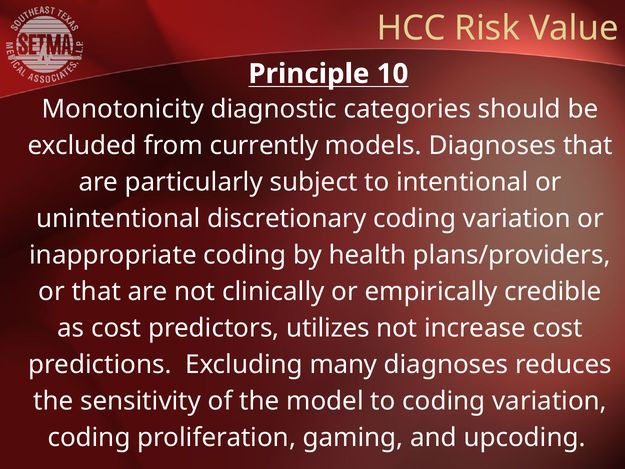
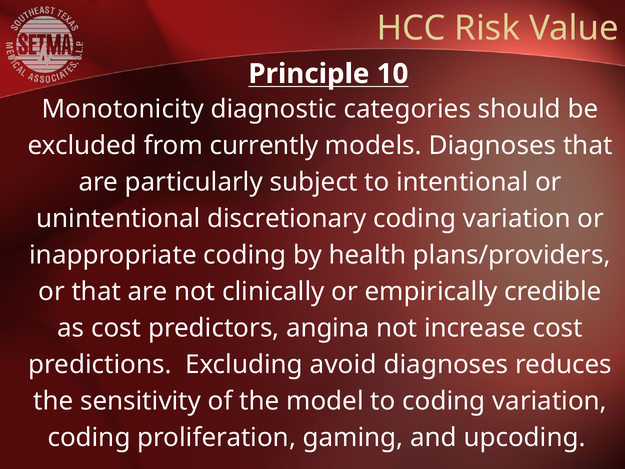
utilizes: utilizes -> angina
many: many -> avoid
